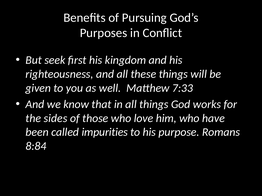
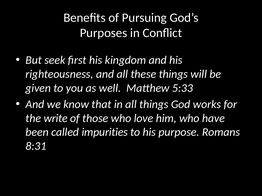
7:33: 7:33 -> 5:33
sides: sides -> write
8:84: 8:84 -> 8:31
